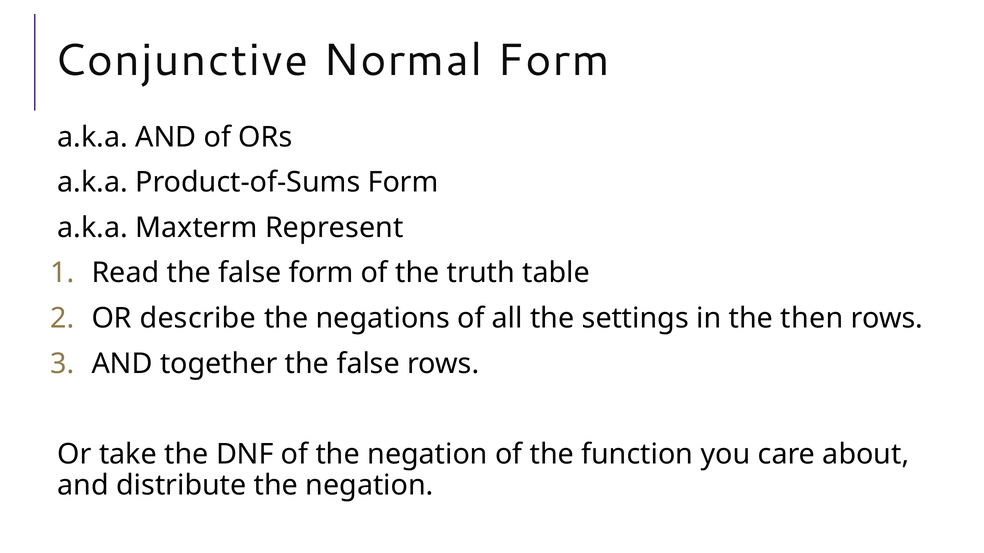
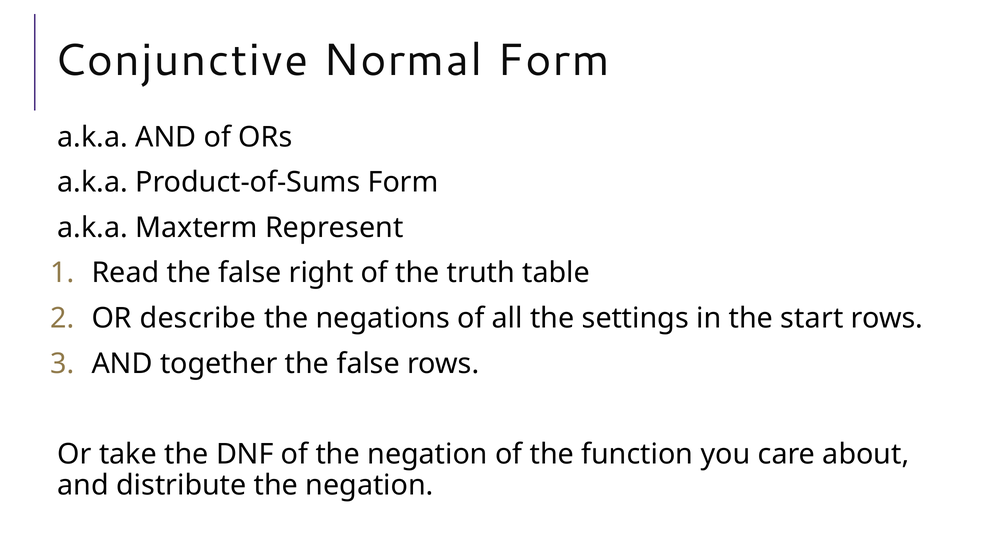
false form: form -> right
then: then -> start
